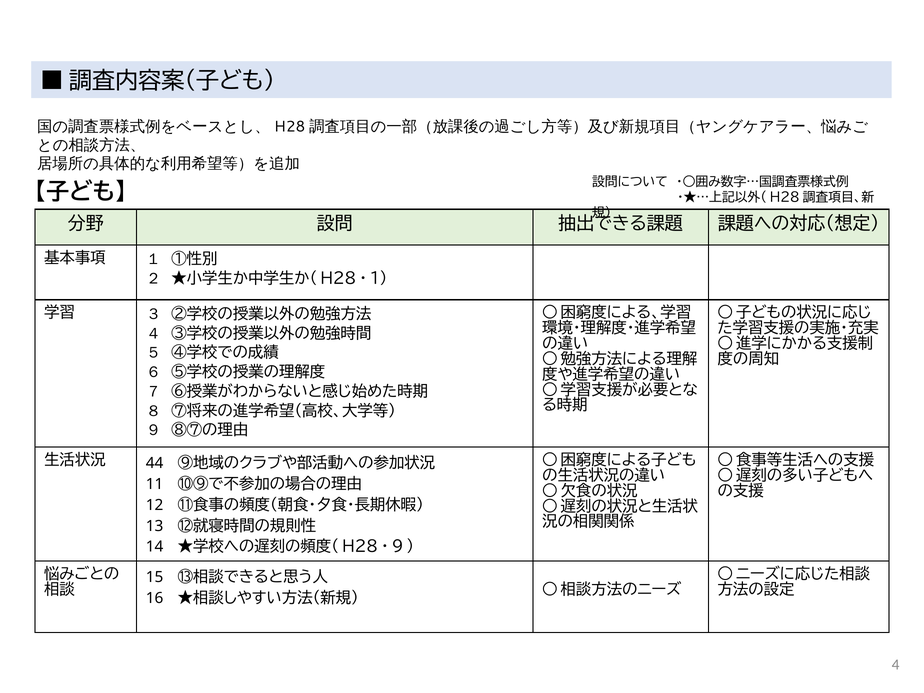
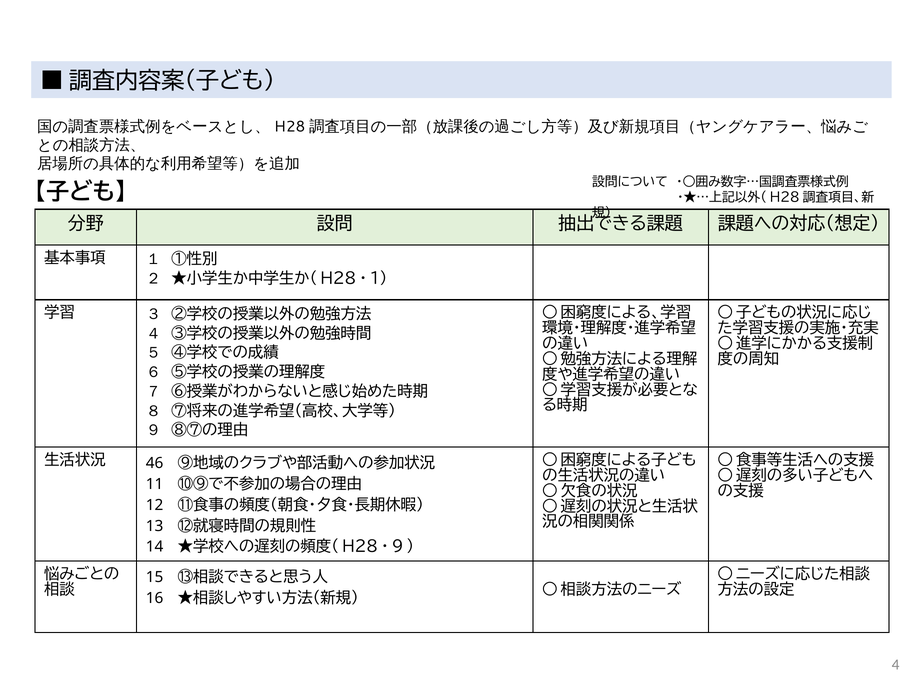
44: 44 -> 46
